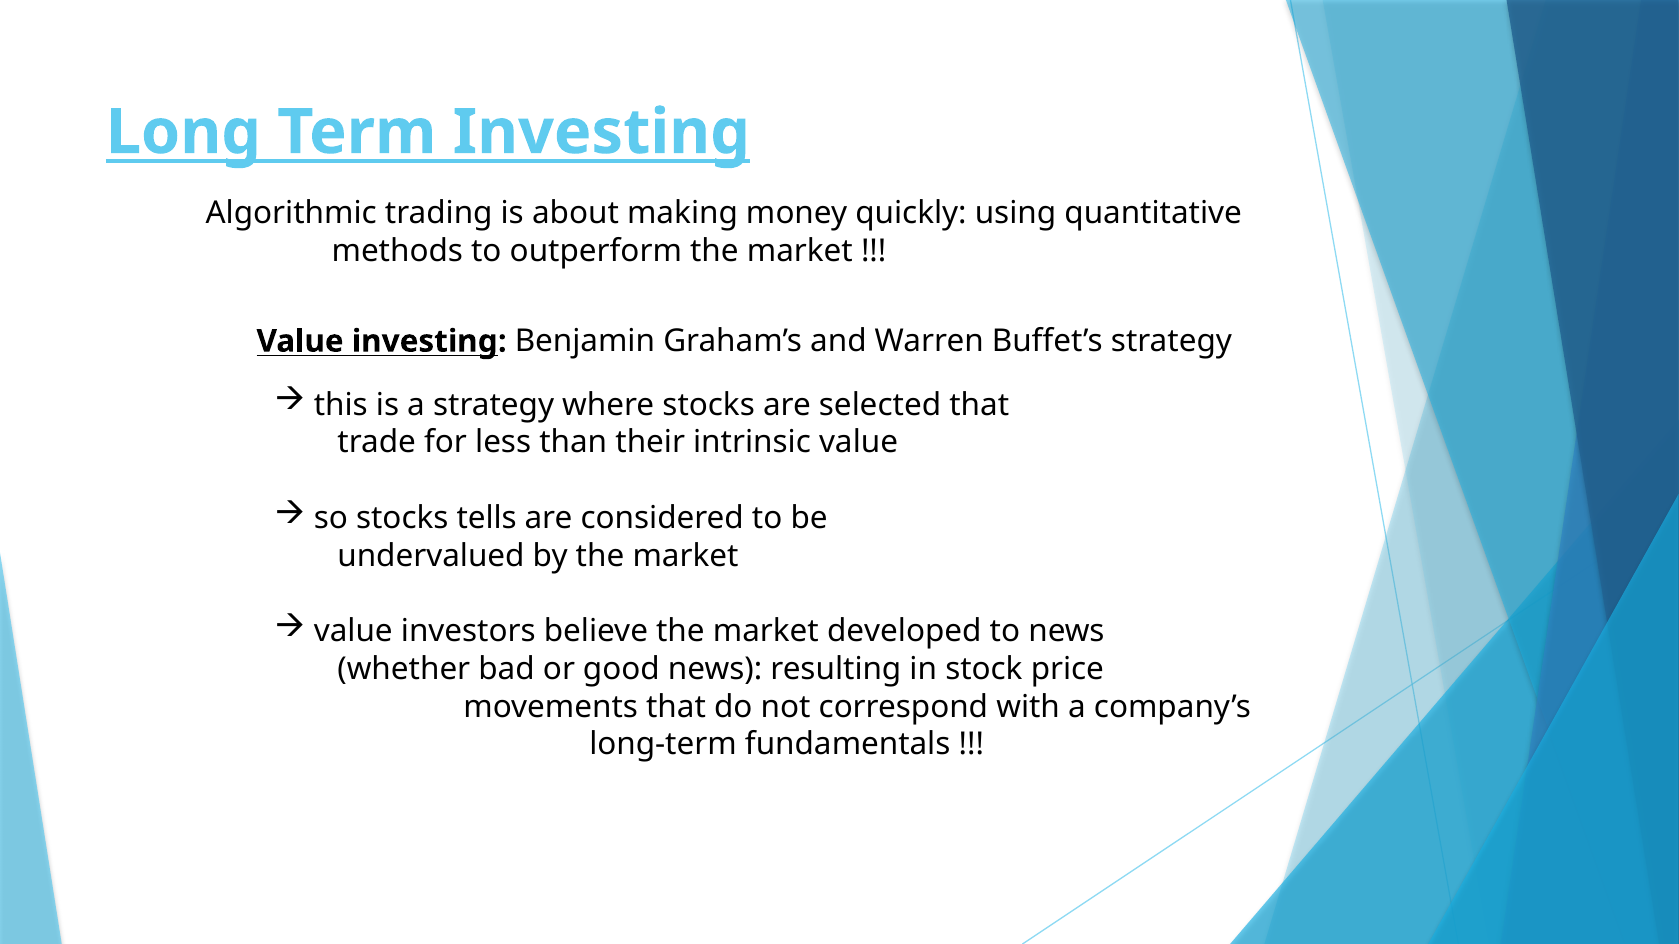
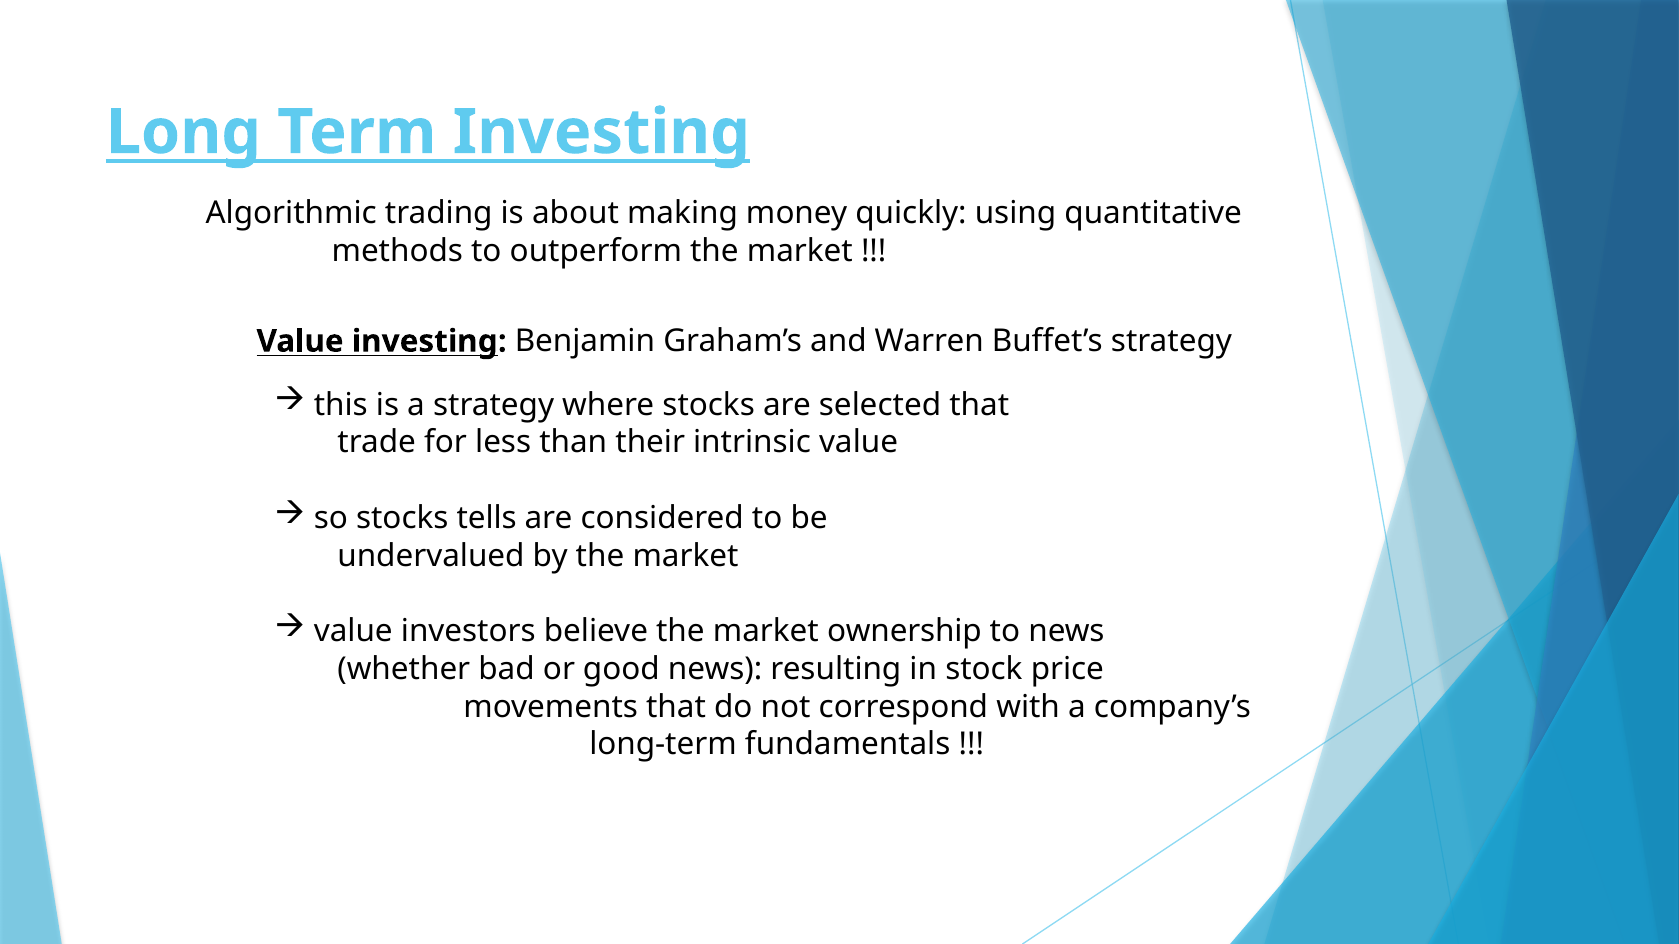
developed: developed -> ownership
